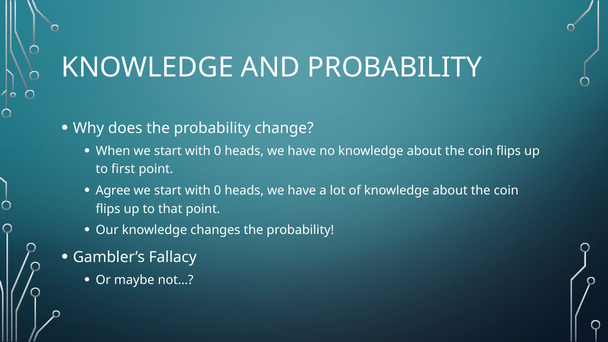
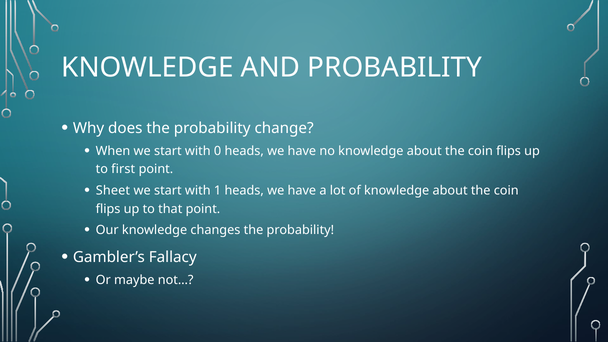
Agree: Agree -> Sheet
0 at (218, 191): 0 -> 1
